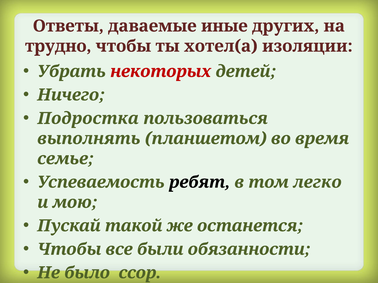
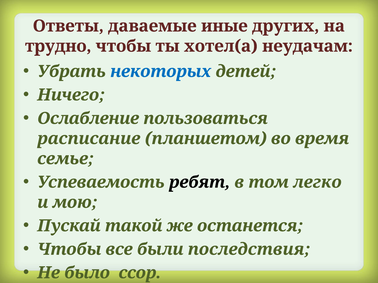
изоляции: изоляции -> неудачам
некоторых colour: red -> blue
Подростка: Подростка -> Ослабление
выполнять: выполнять -> расписание
обязанности: обязанности -> последствия
